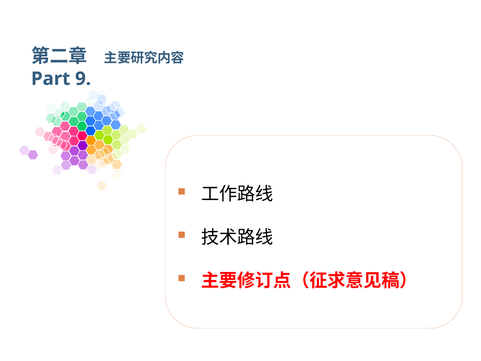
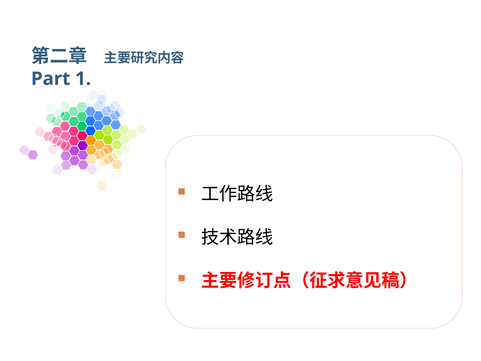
9: 9 -> 1
